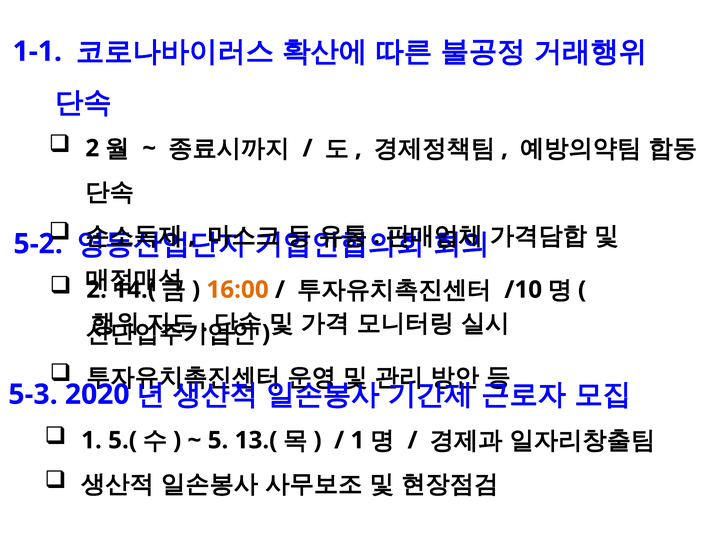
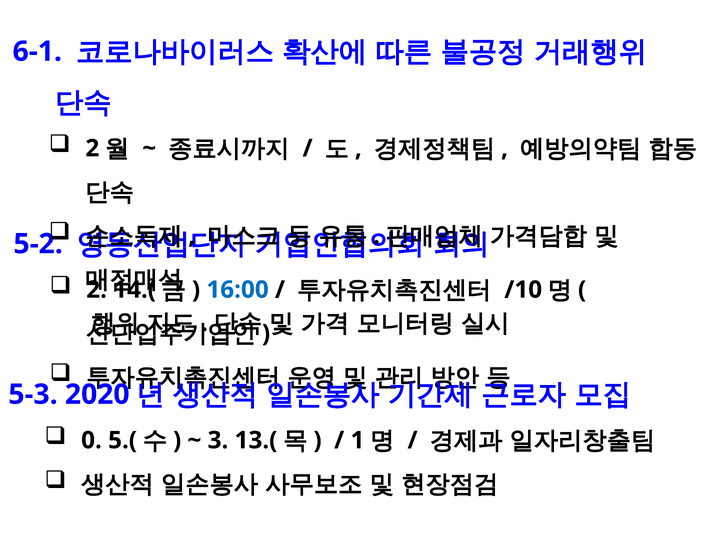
1-1: 1-1 -> 6-1
16:00 colour: orange -> blue
1 at (91, 440): 1 -> 0
5: 5 -> 3
